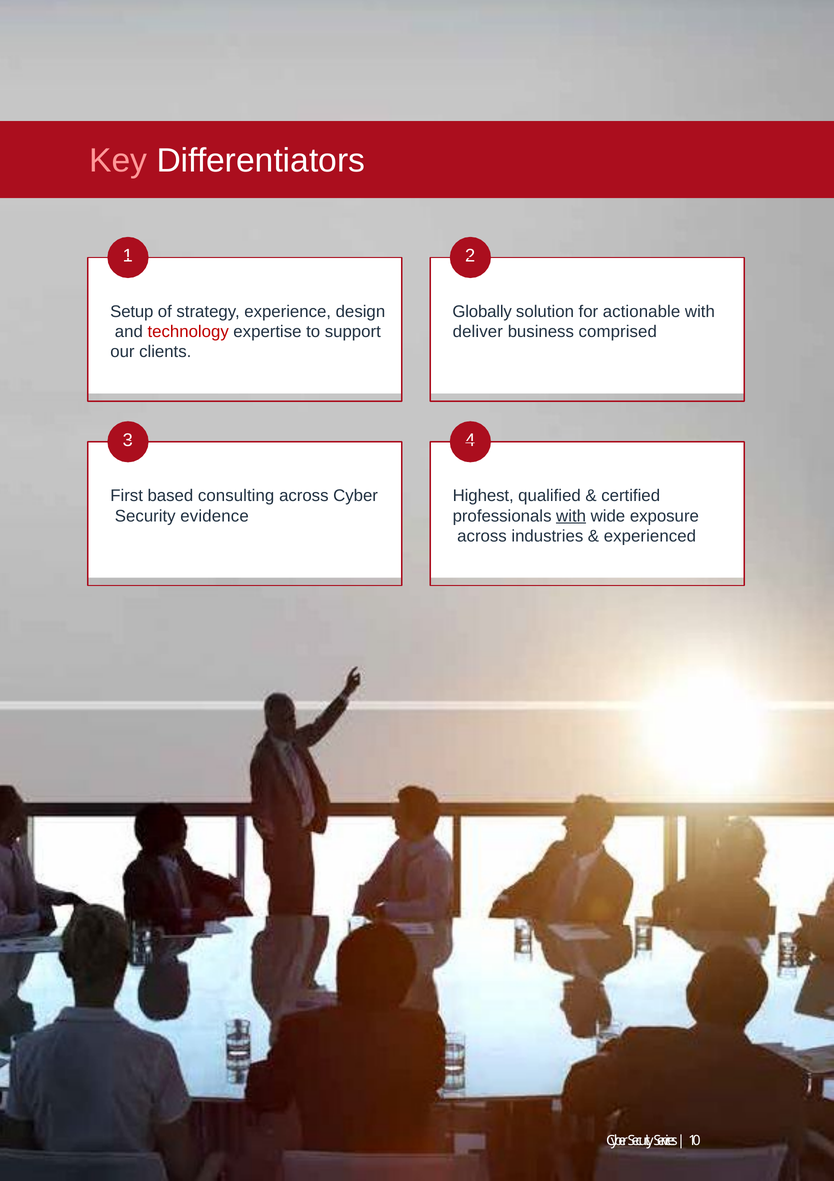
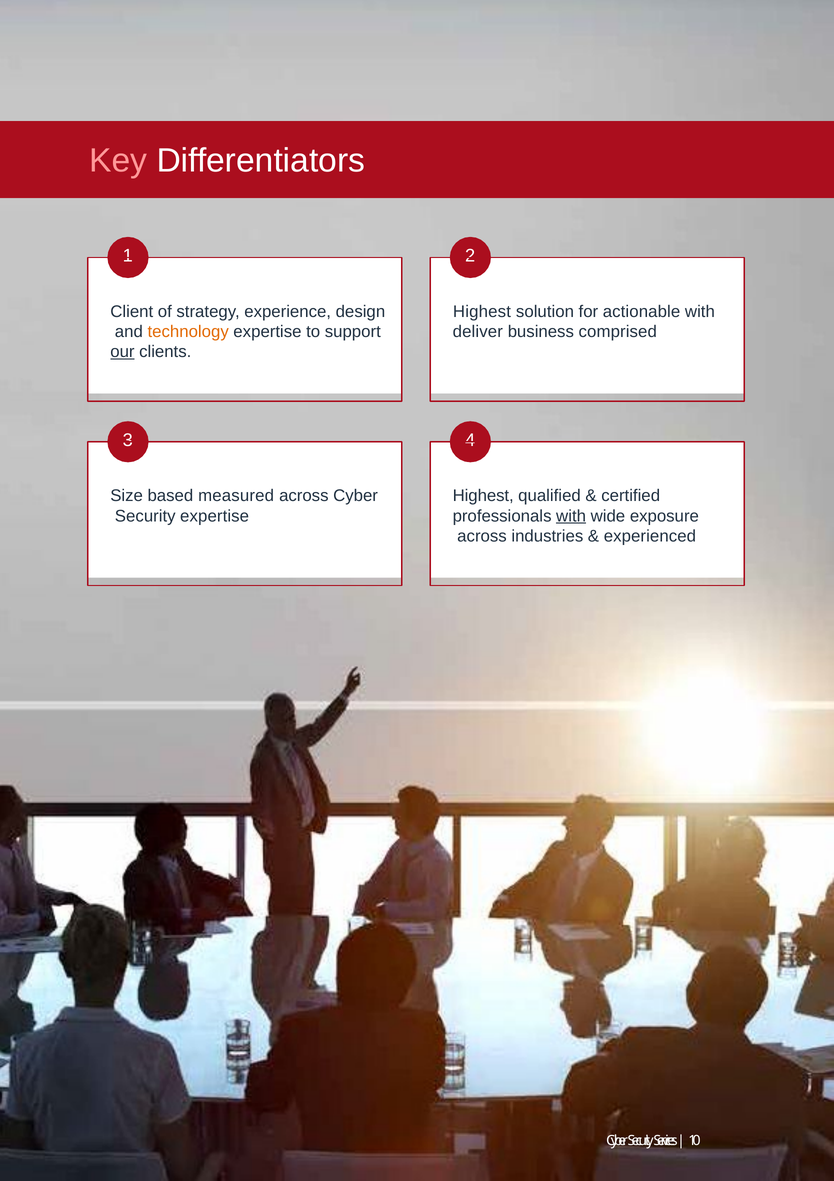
Setup: Setup -> Client
Globally at (482, 311): Globally -> Highest
technology colour: red -> orange
our underline: none -> present
First: First -> Size
consulting: consulting -> measured
Security evidence: evidence -> expertise
